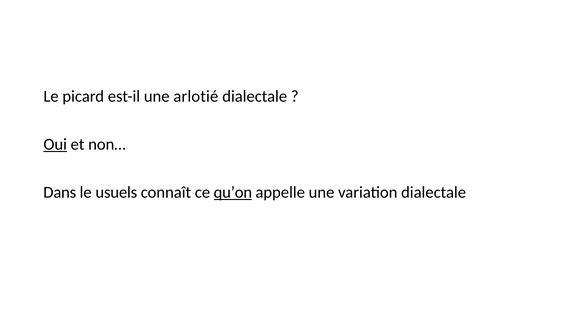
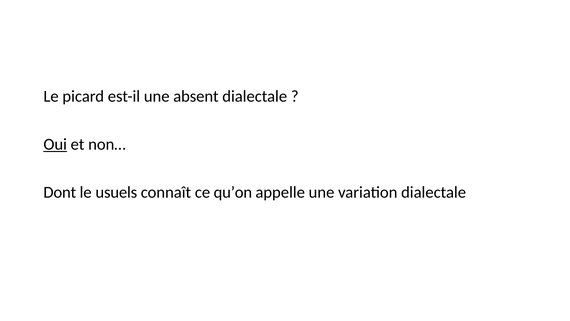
arlotié: arlotié -> absent
Dans: Dans -> Dont
qu’on underline: present -> none
